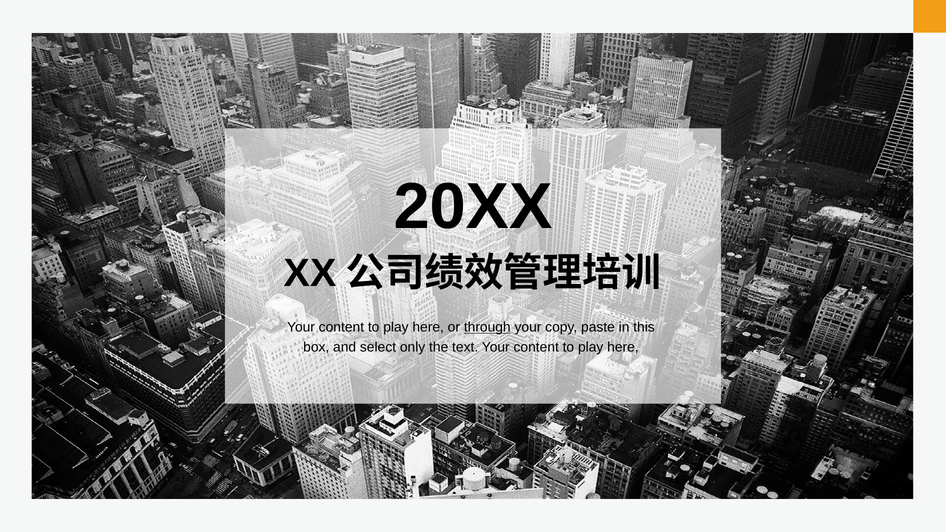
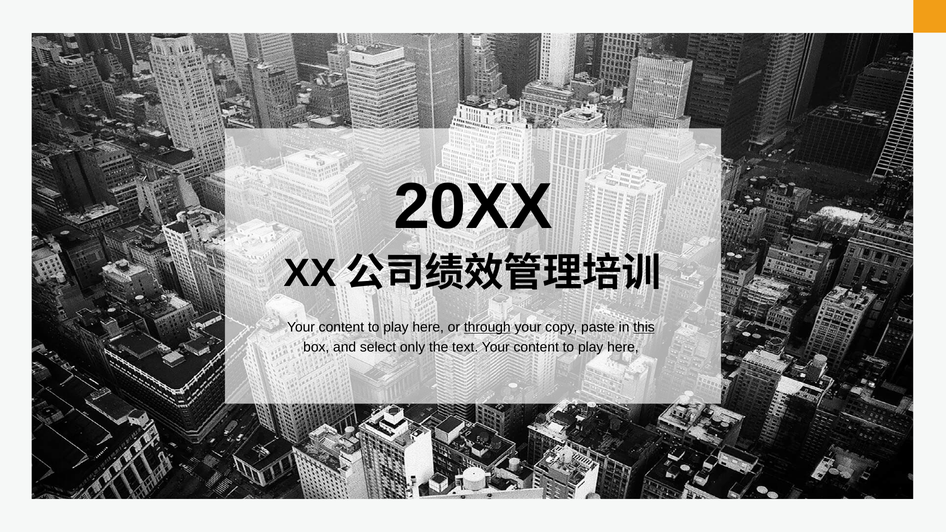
this underline: none -> present
